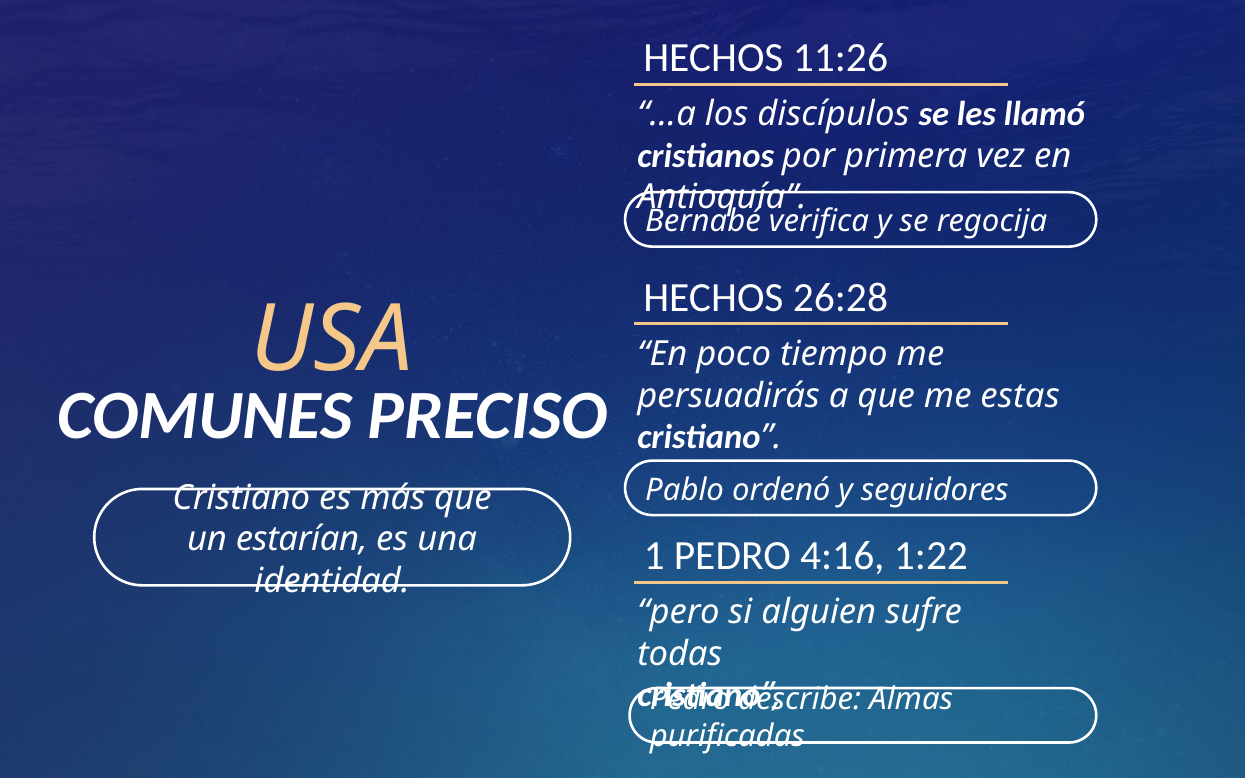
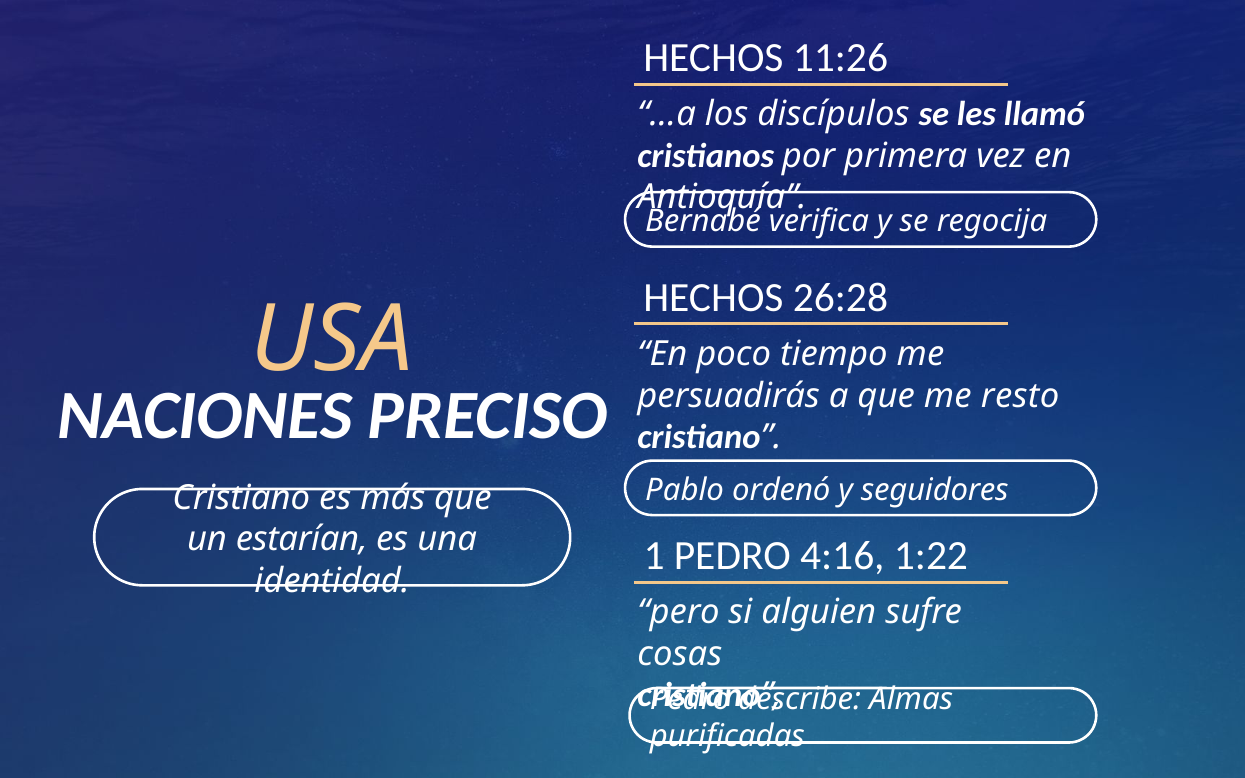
estas: estas -> resto
COMUNES: COMUNES -> NACIONES
todas: todas -> cosas
